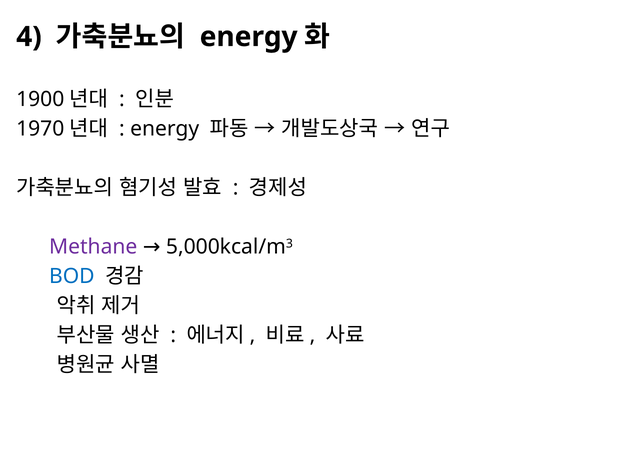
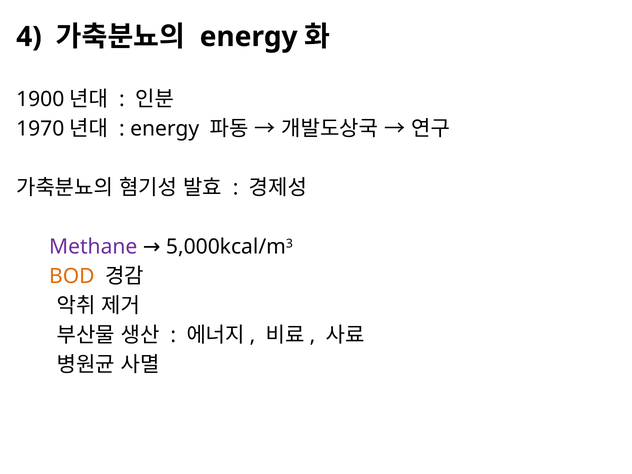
BOD colour: blue -> orange
